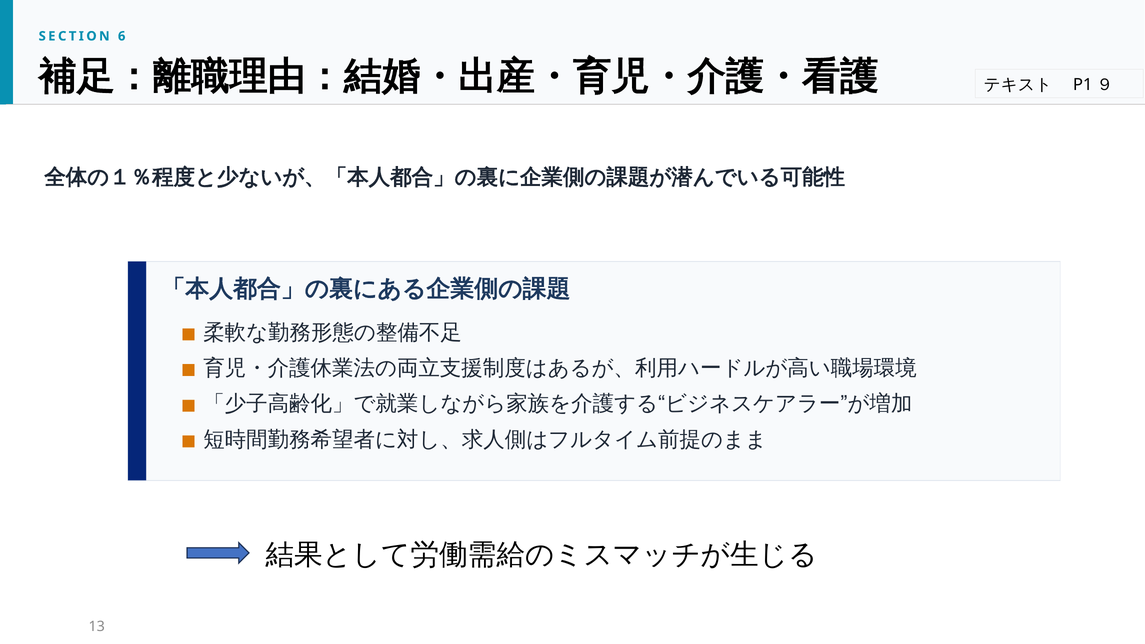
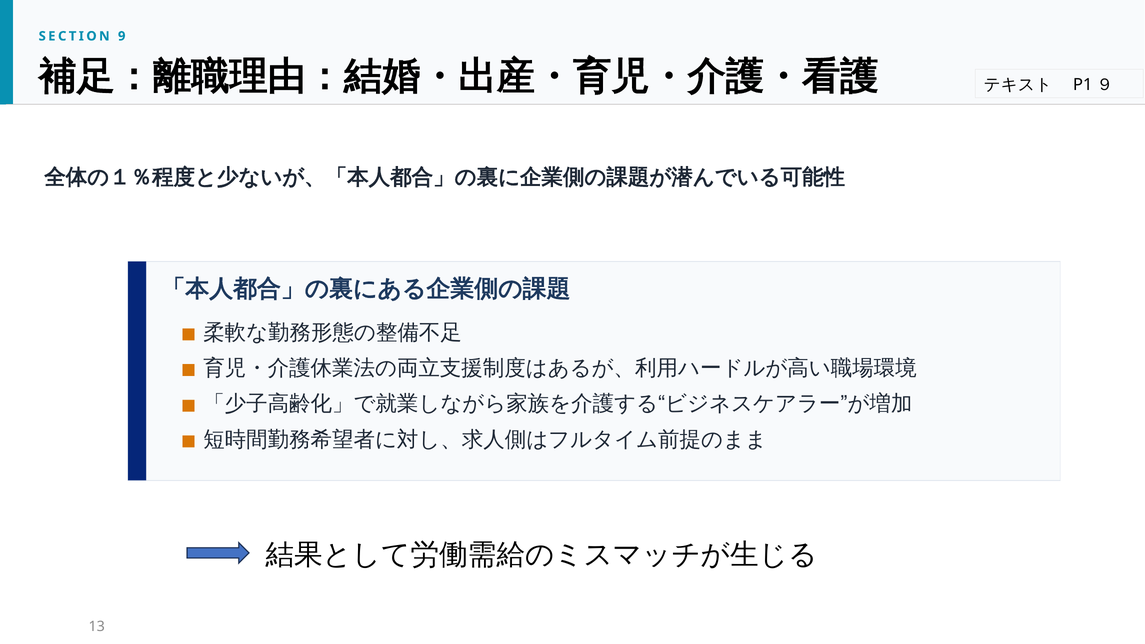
6: 6 -> 9
